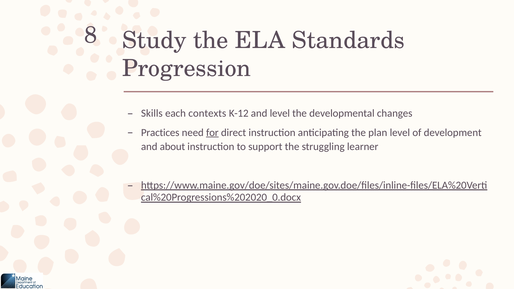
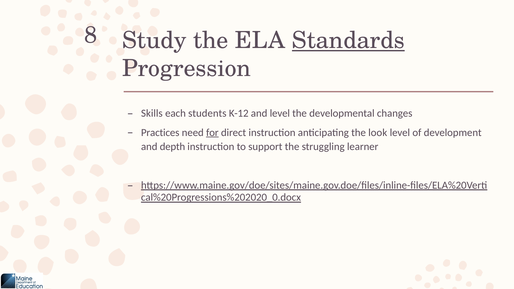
Standards underline: none -> present
contexts: contexts -> students
plan: plan -> look
about: about -> depth
